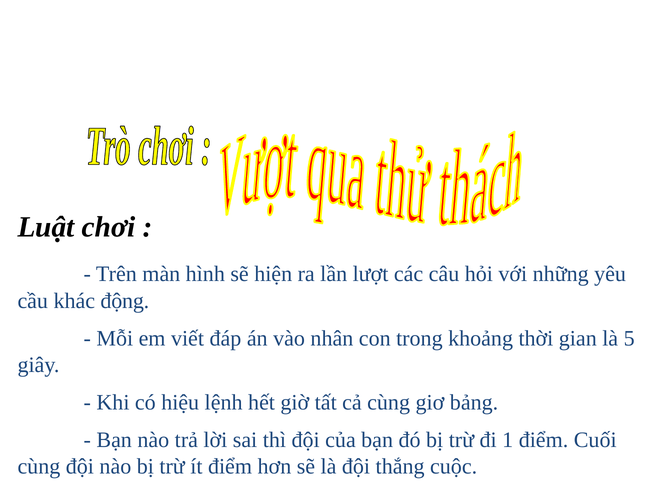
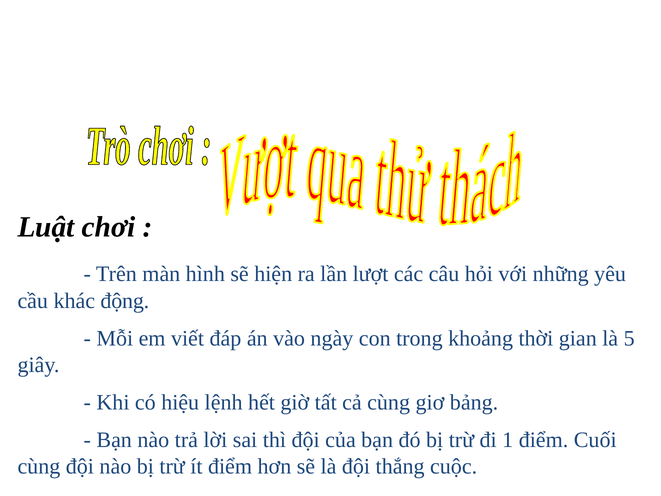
nhân: nhân -> ngày
